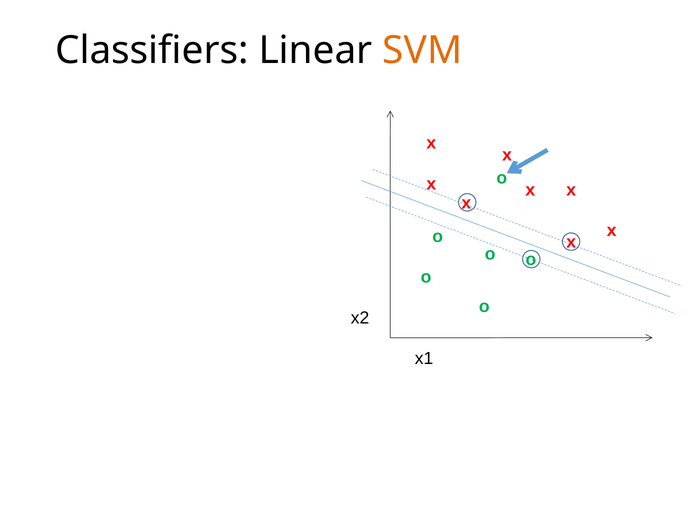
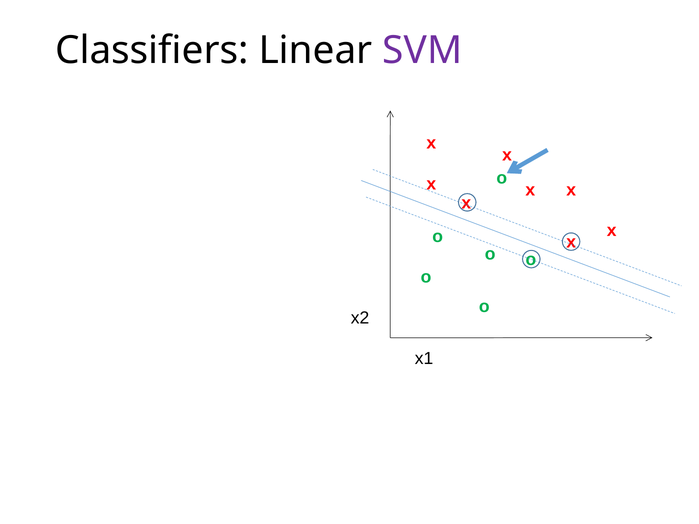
SVM colour: orange -> purple
